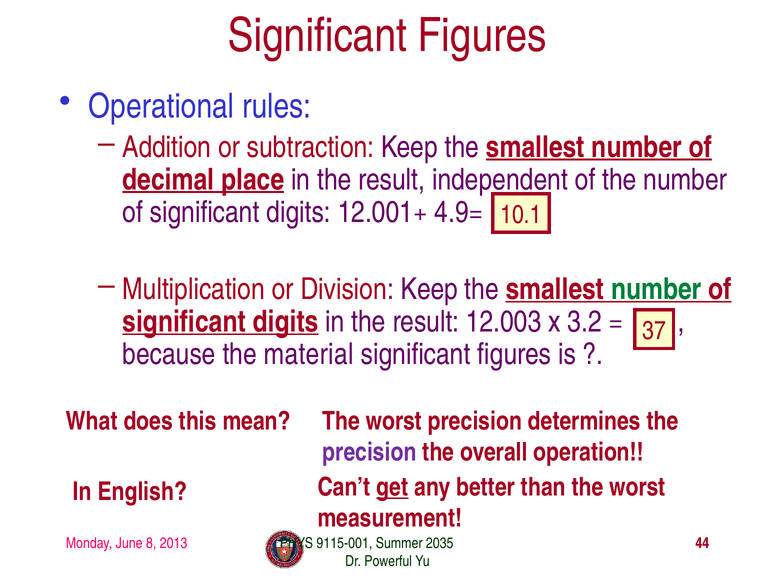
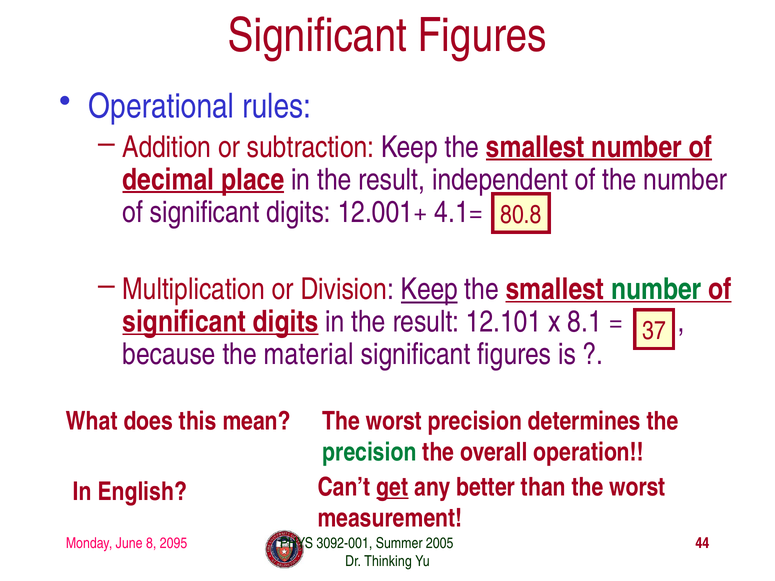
4.9=: 4.9= -> 4.1=
10.1: 10.1 -> 80.8
Keep at (429, 290) underline: none -> present
12.003: 12.003 -> 12.101
3.2: 3.2 -> 8.1
precision at (369, 453) colour: purple -> green
2013: 2013 -> 2095
9115-001: 9115-001 -> 3092-001
2035: 2035 -> 2005
Powerful: Powerful -> Thinking
